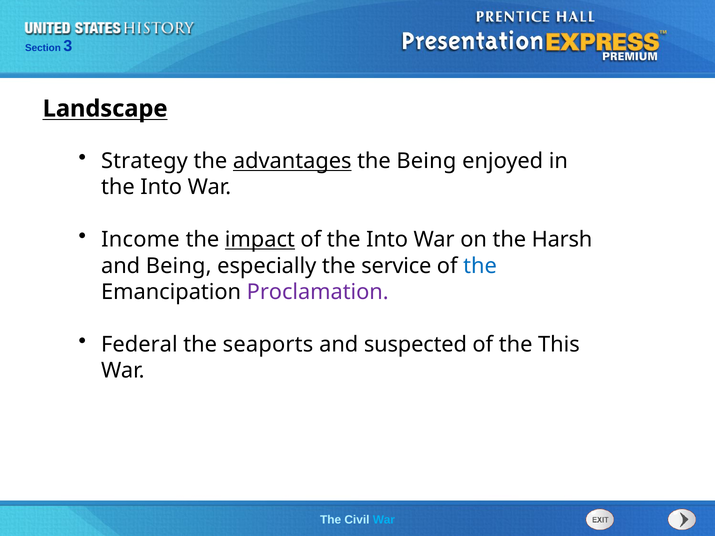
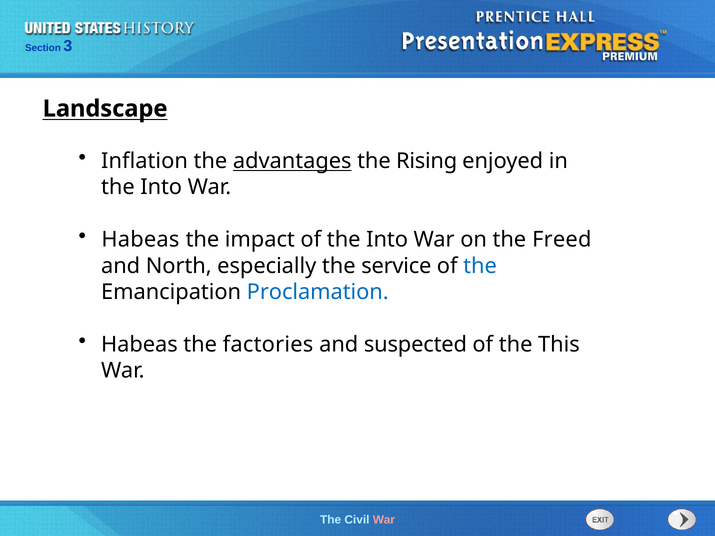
Strategy: Strategy -> Inflation
the Being: Being -> Rising
Income at (140, 240): Income -> Habeas
impact underline: present -> none
Harsh: Harsh -> Freed
and Being: Being -> North
Proclamation colour: purple -> blue
Federal at (139, 345): Federal -> Habeas
seaports: seaports -> factories
War at (384, 520) colour: light blue -> pink
